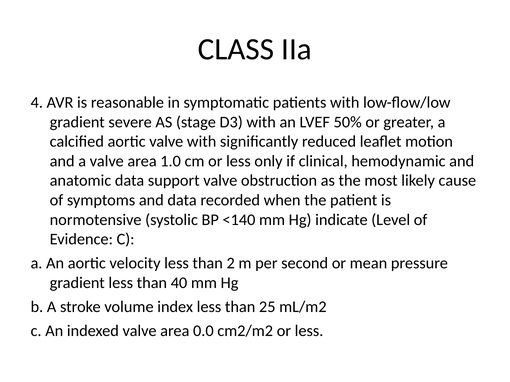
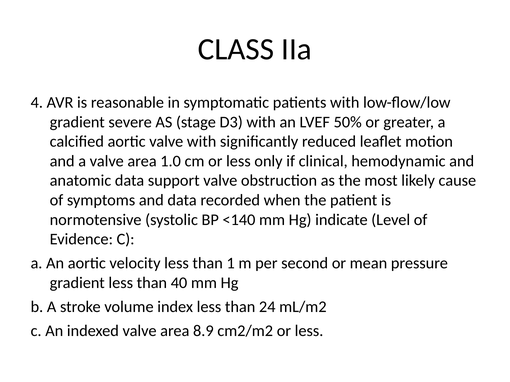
2: 2 -> 1
25: 25 -> 24
0.0: 0.0 -> 8.9
